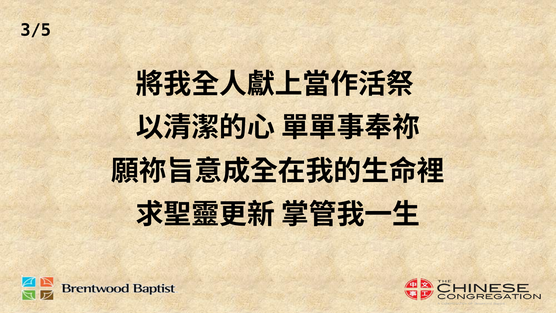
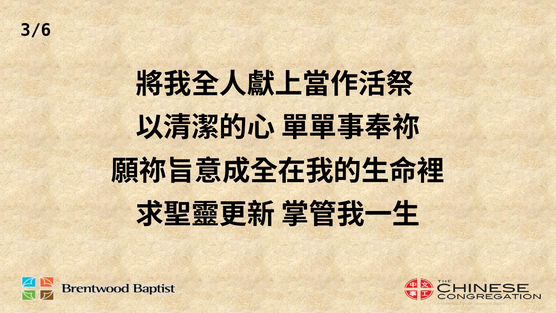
3/5: 3/5 -> 3/6
